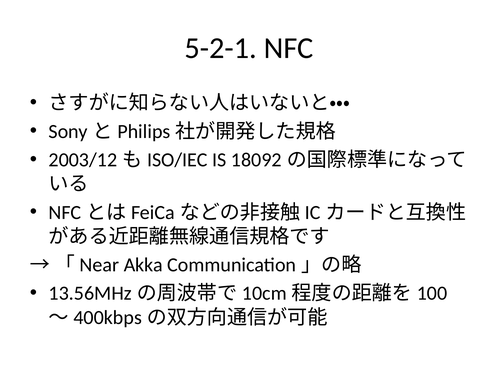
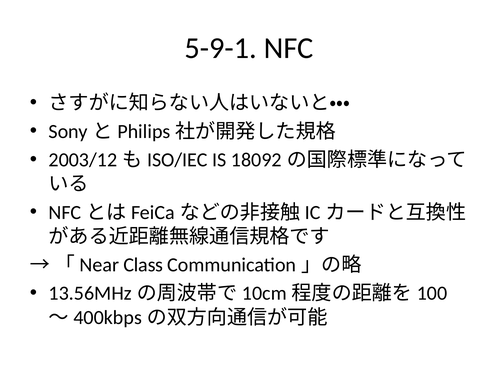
5-2-1: 5-2-1 -> 5-9-1
Akka: Akka -> Class
